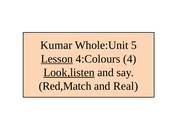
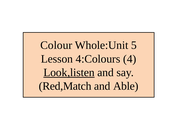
Kumar: Kumar -> Colour
Lesson underline: present -> none
Real: Real -> Able
